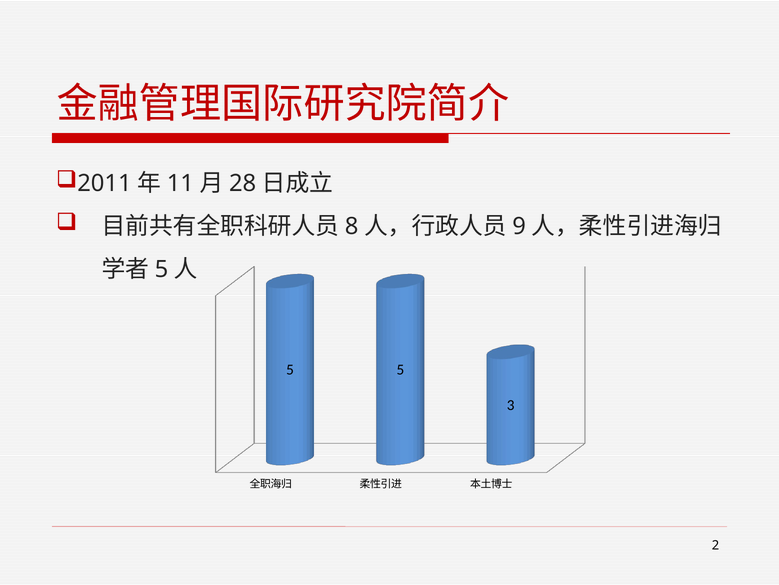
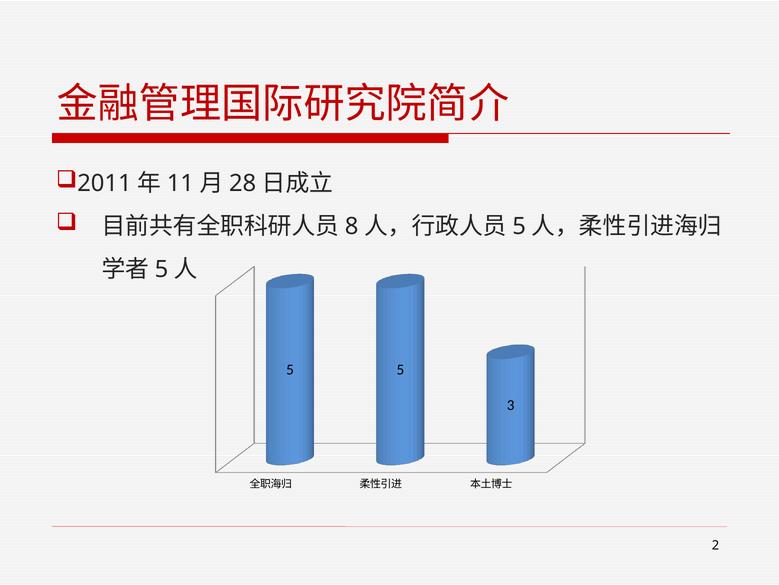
9 at (519, 226): 9 -> 5
